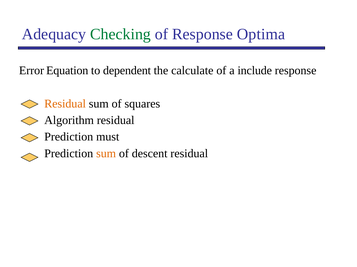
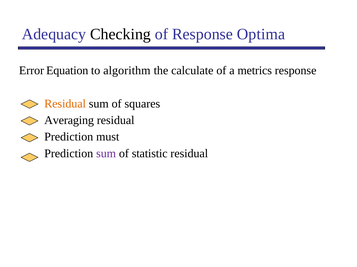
Checking colour: green -> black
dependent: dependent -> algorithm
include: include -> metrics
Algorithm: Algorithm -> Averaging
sum at (106, 154) colour: orange -> purple
descent: descent -> statistic
